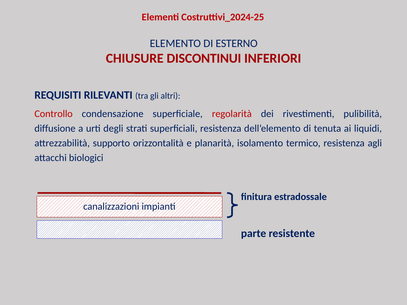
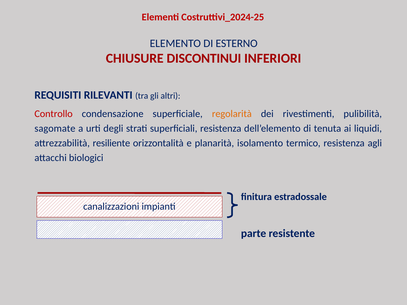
regolarità colour: red -> orange
diffusione: diffusione -> sagomate
supporto: supporto -> resiliente
